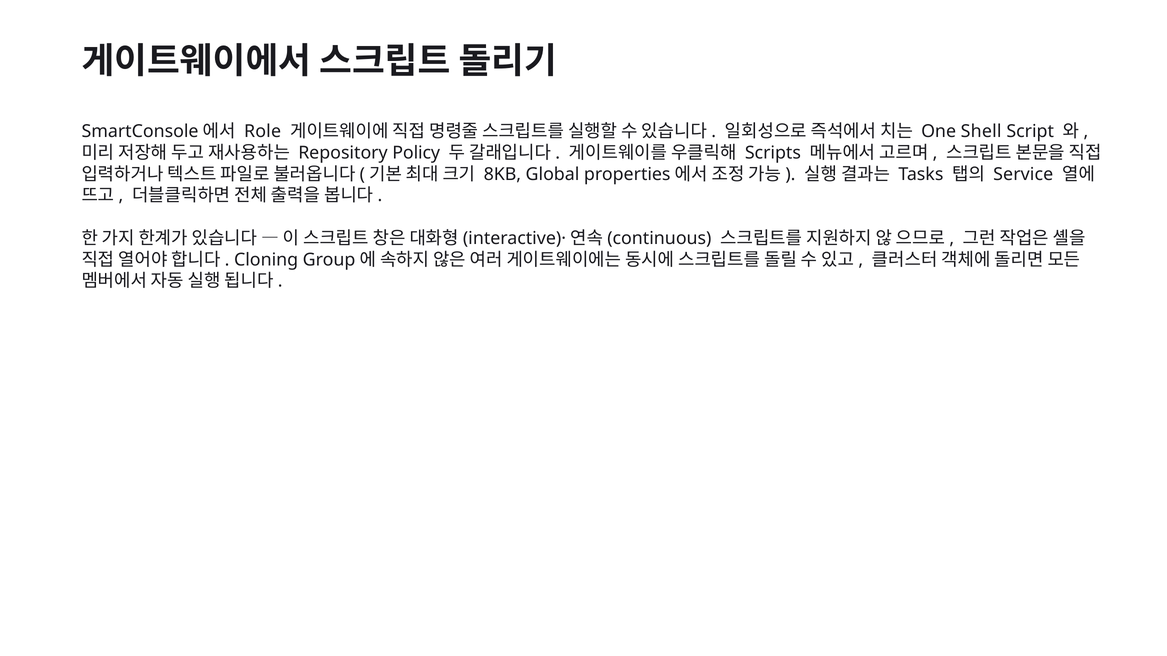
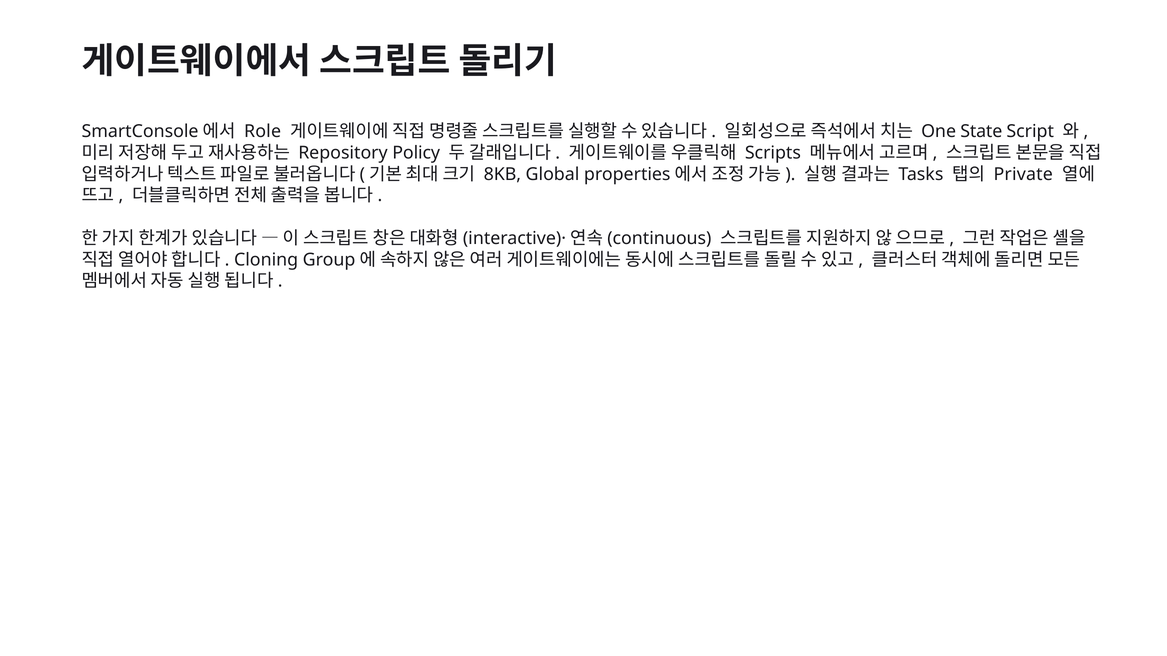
Shell: Shell -> State
Service: Service -> Private
